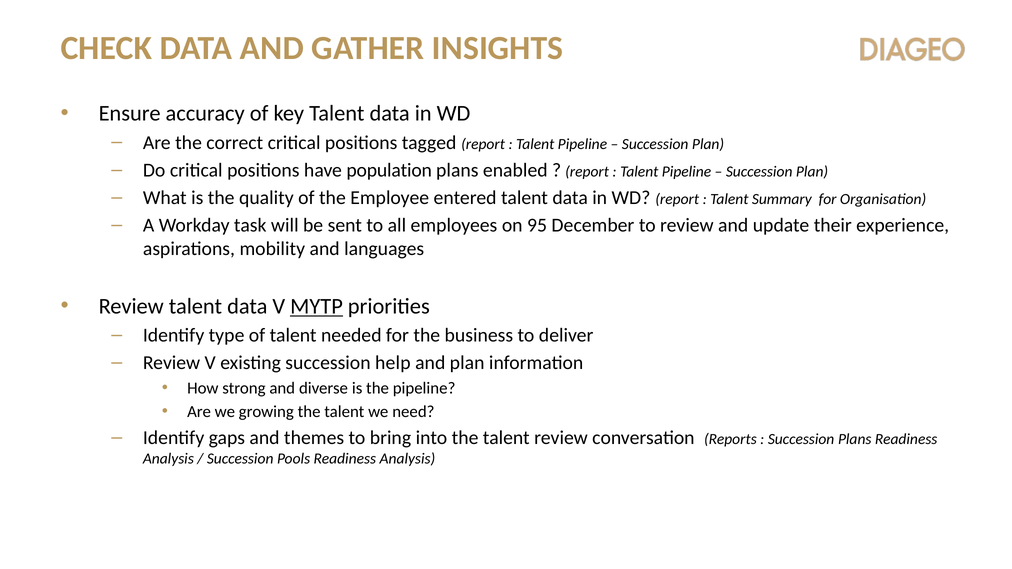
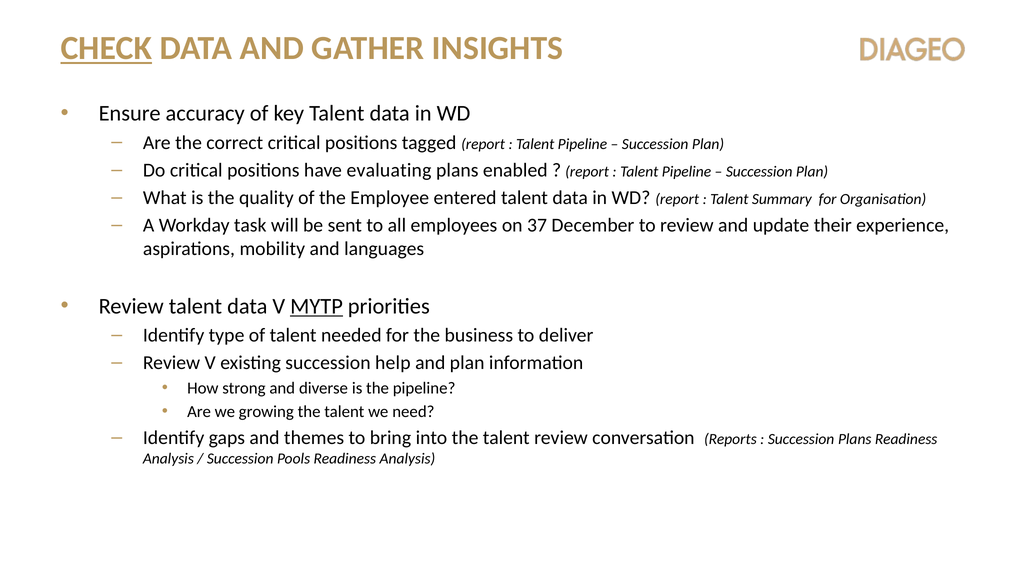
CHECK underline: none -> present
population: population -> evaluating
95: 95 -> 37
